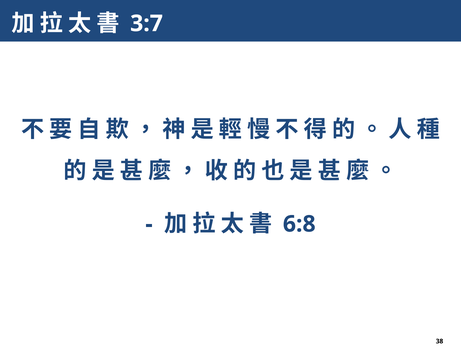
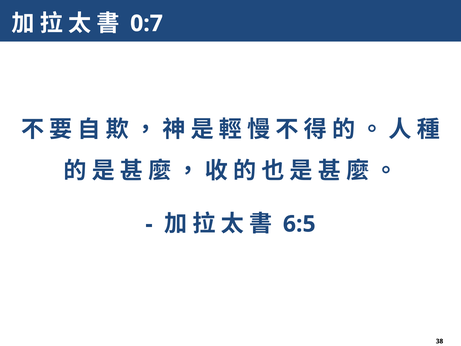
3:7: 3:7 -> 0:7
6:8: 6:8 -> 6:5
